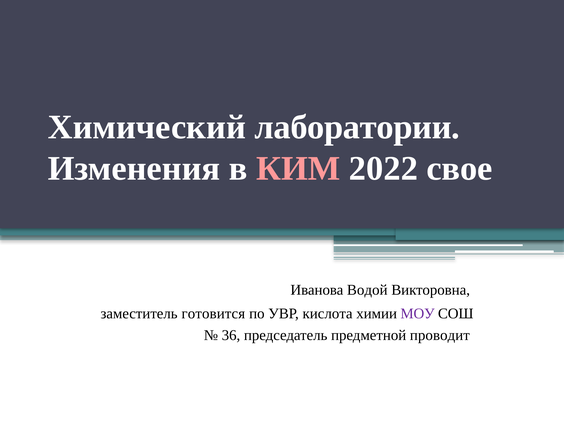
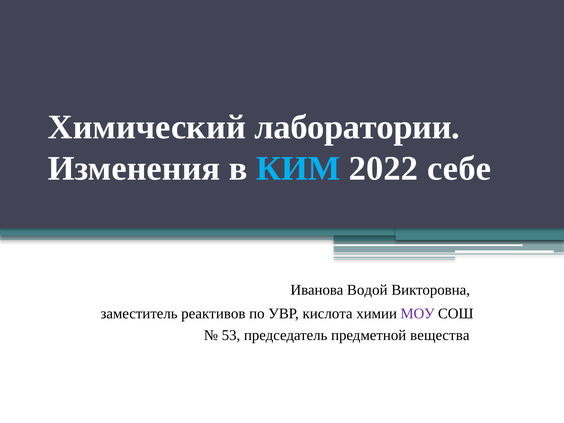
КИМ colour: pink -> light blue
свое: свое -> себе
готовится: готовится -> реактивов
36: 36 -> 53
проводит: проводит -> вещества
